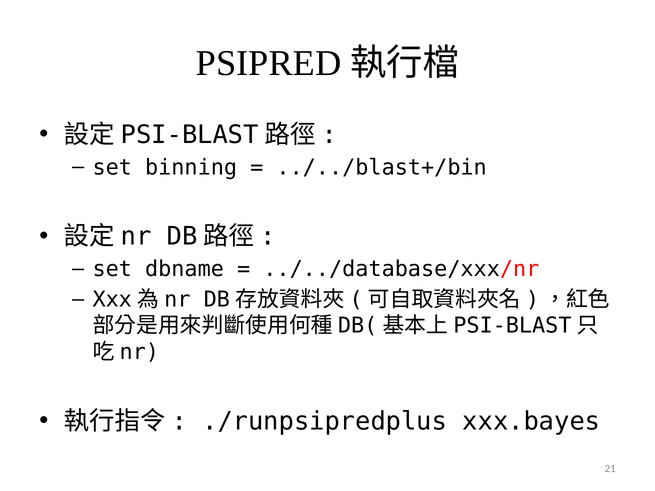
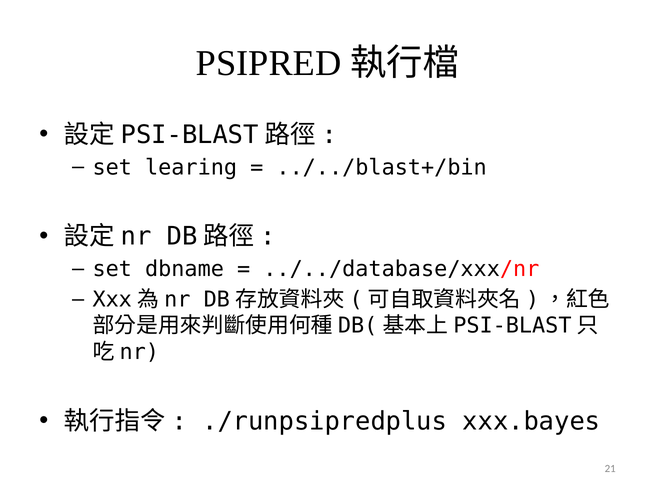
binning: binning -> learing
